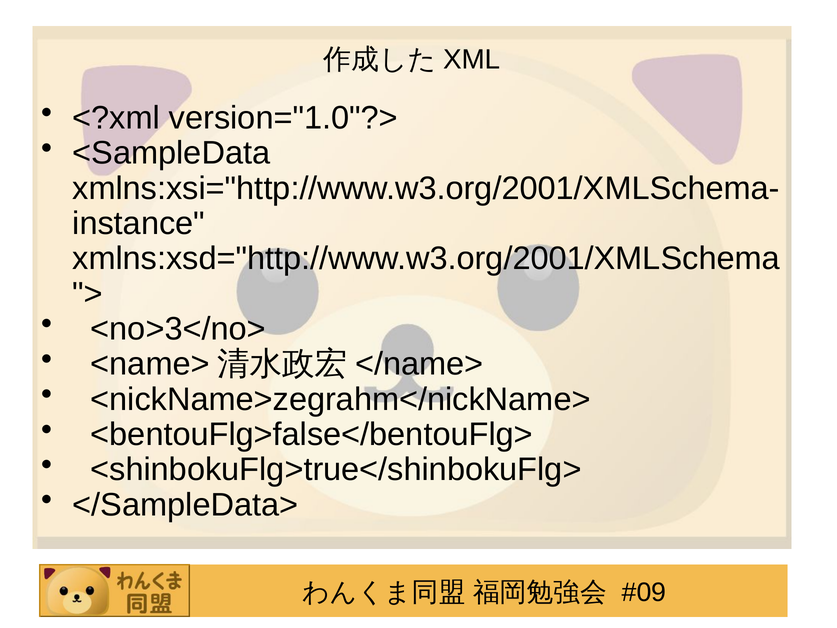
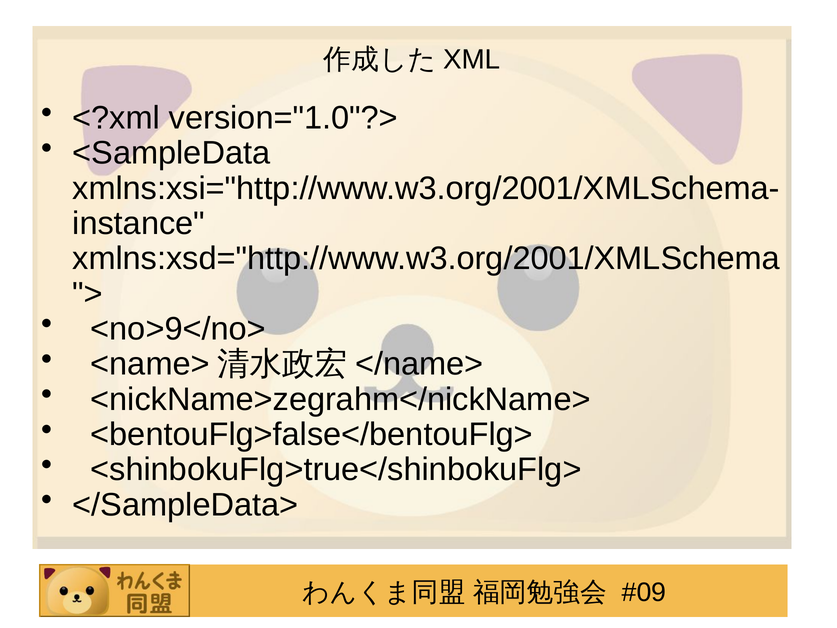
<no>3</no>: <no>3</no> -> <no>9</no>
